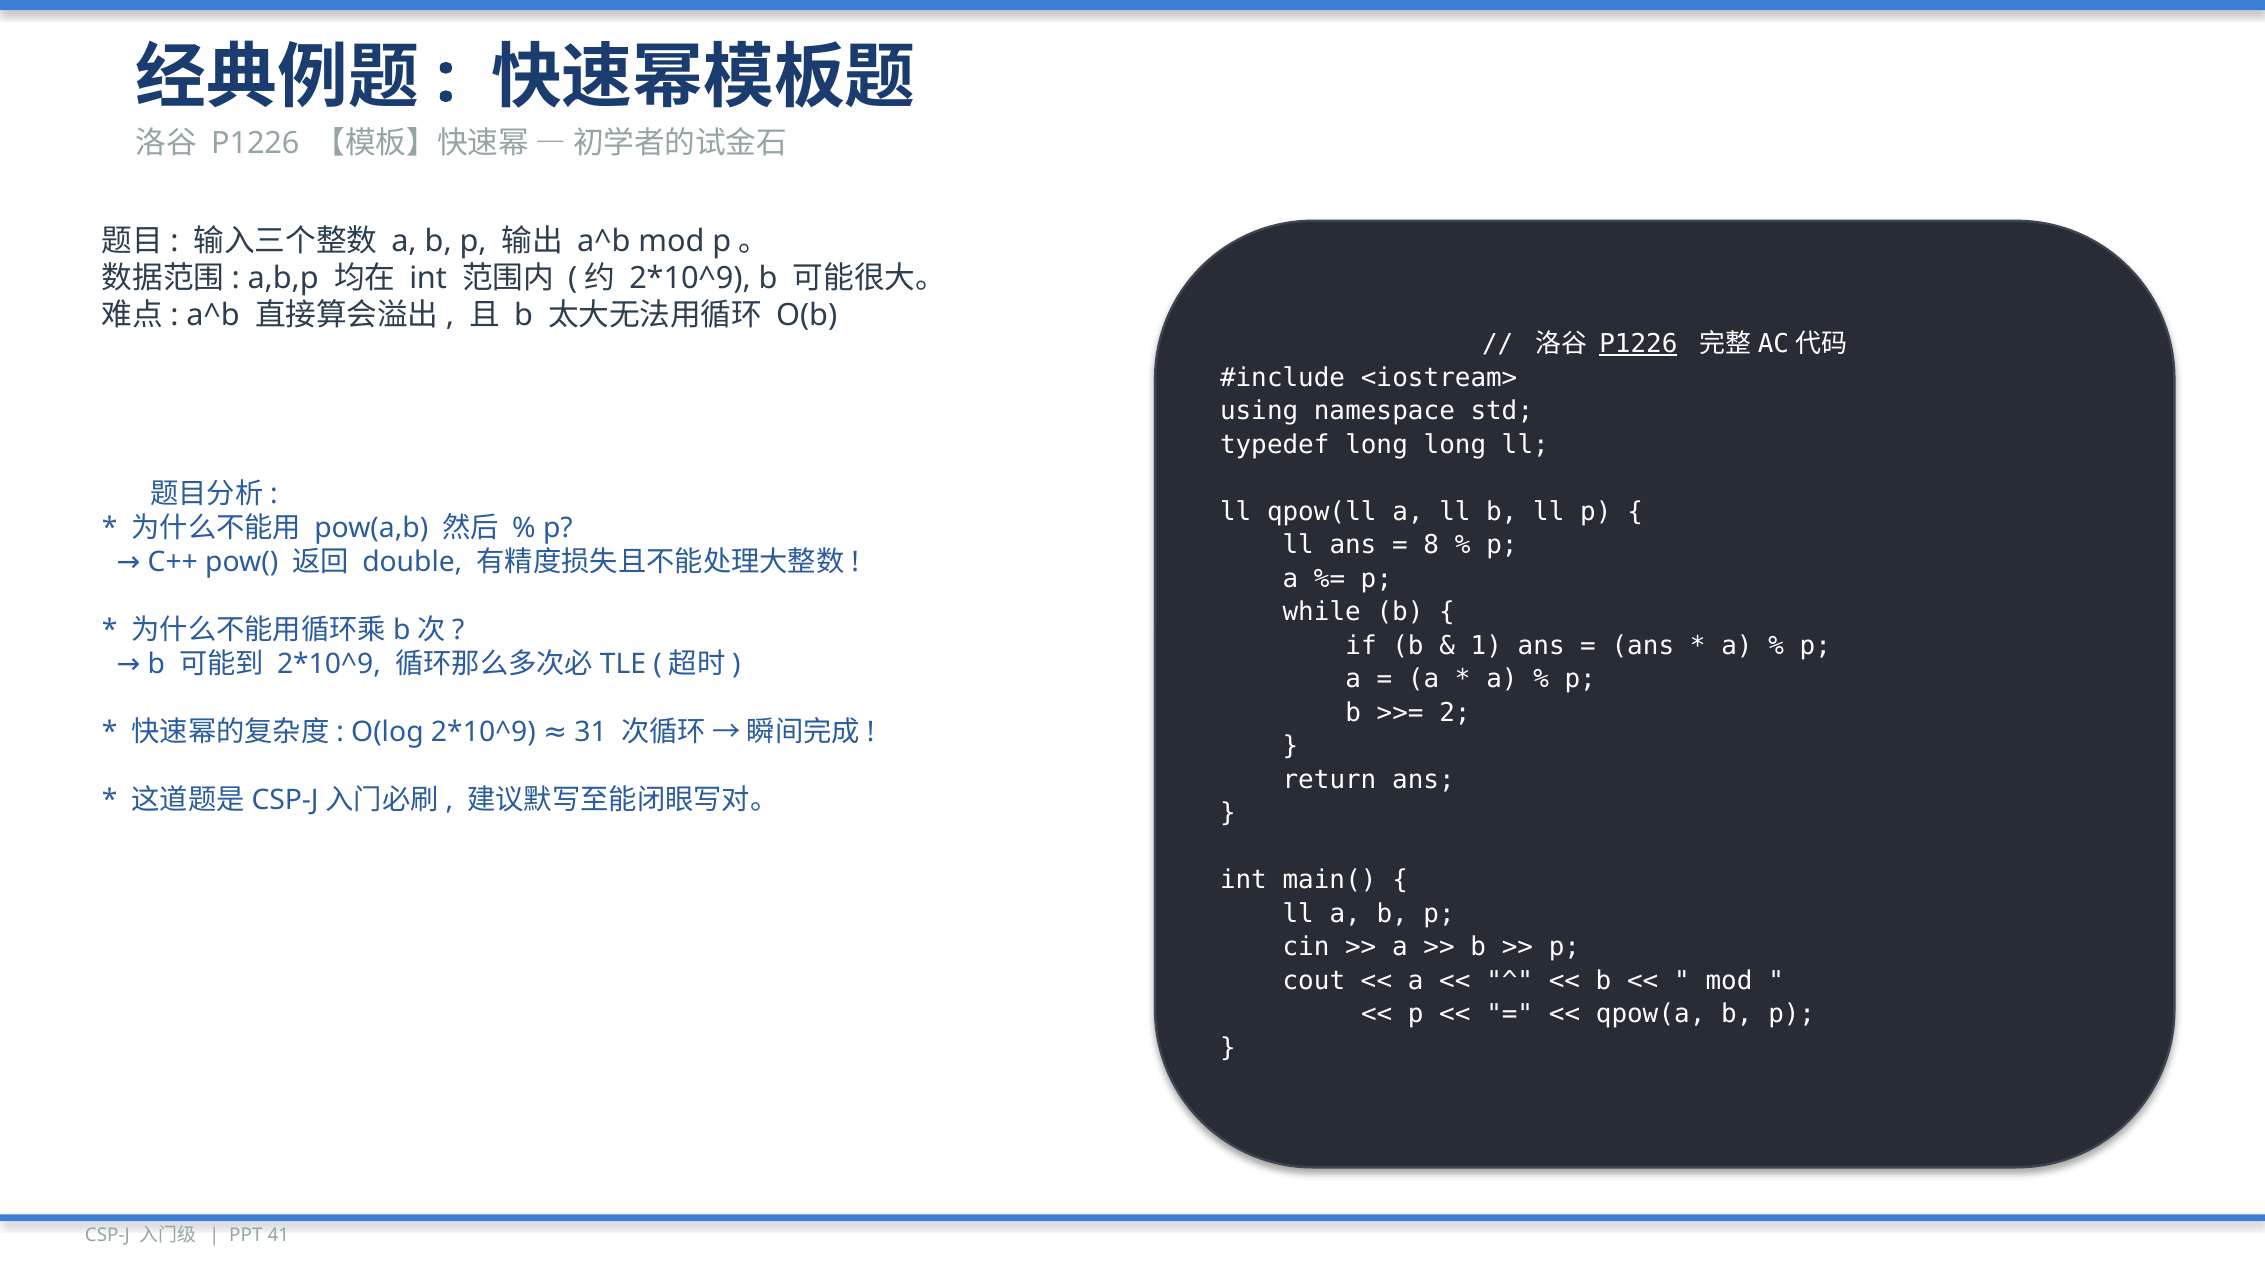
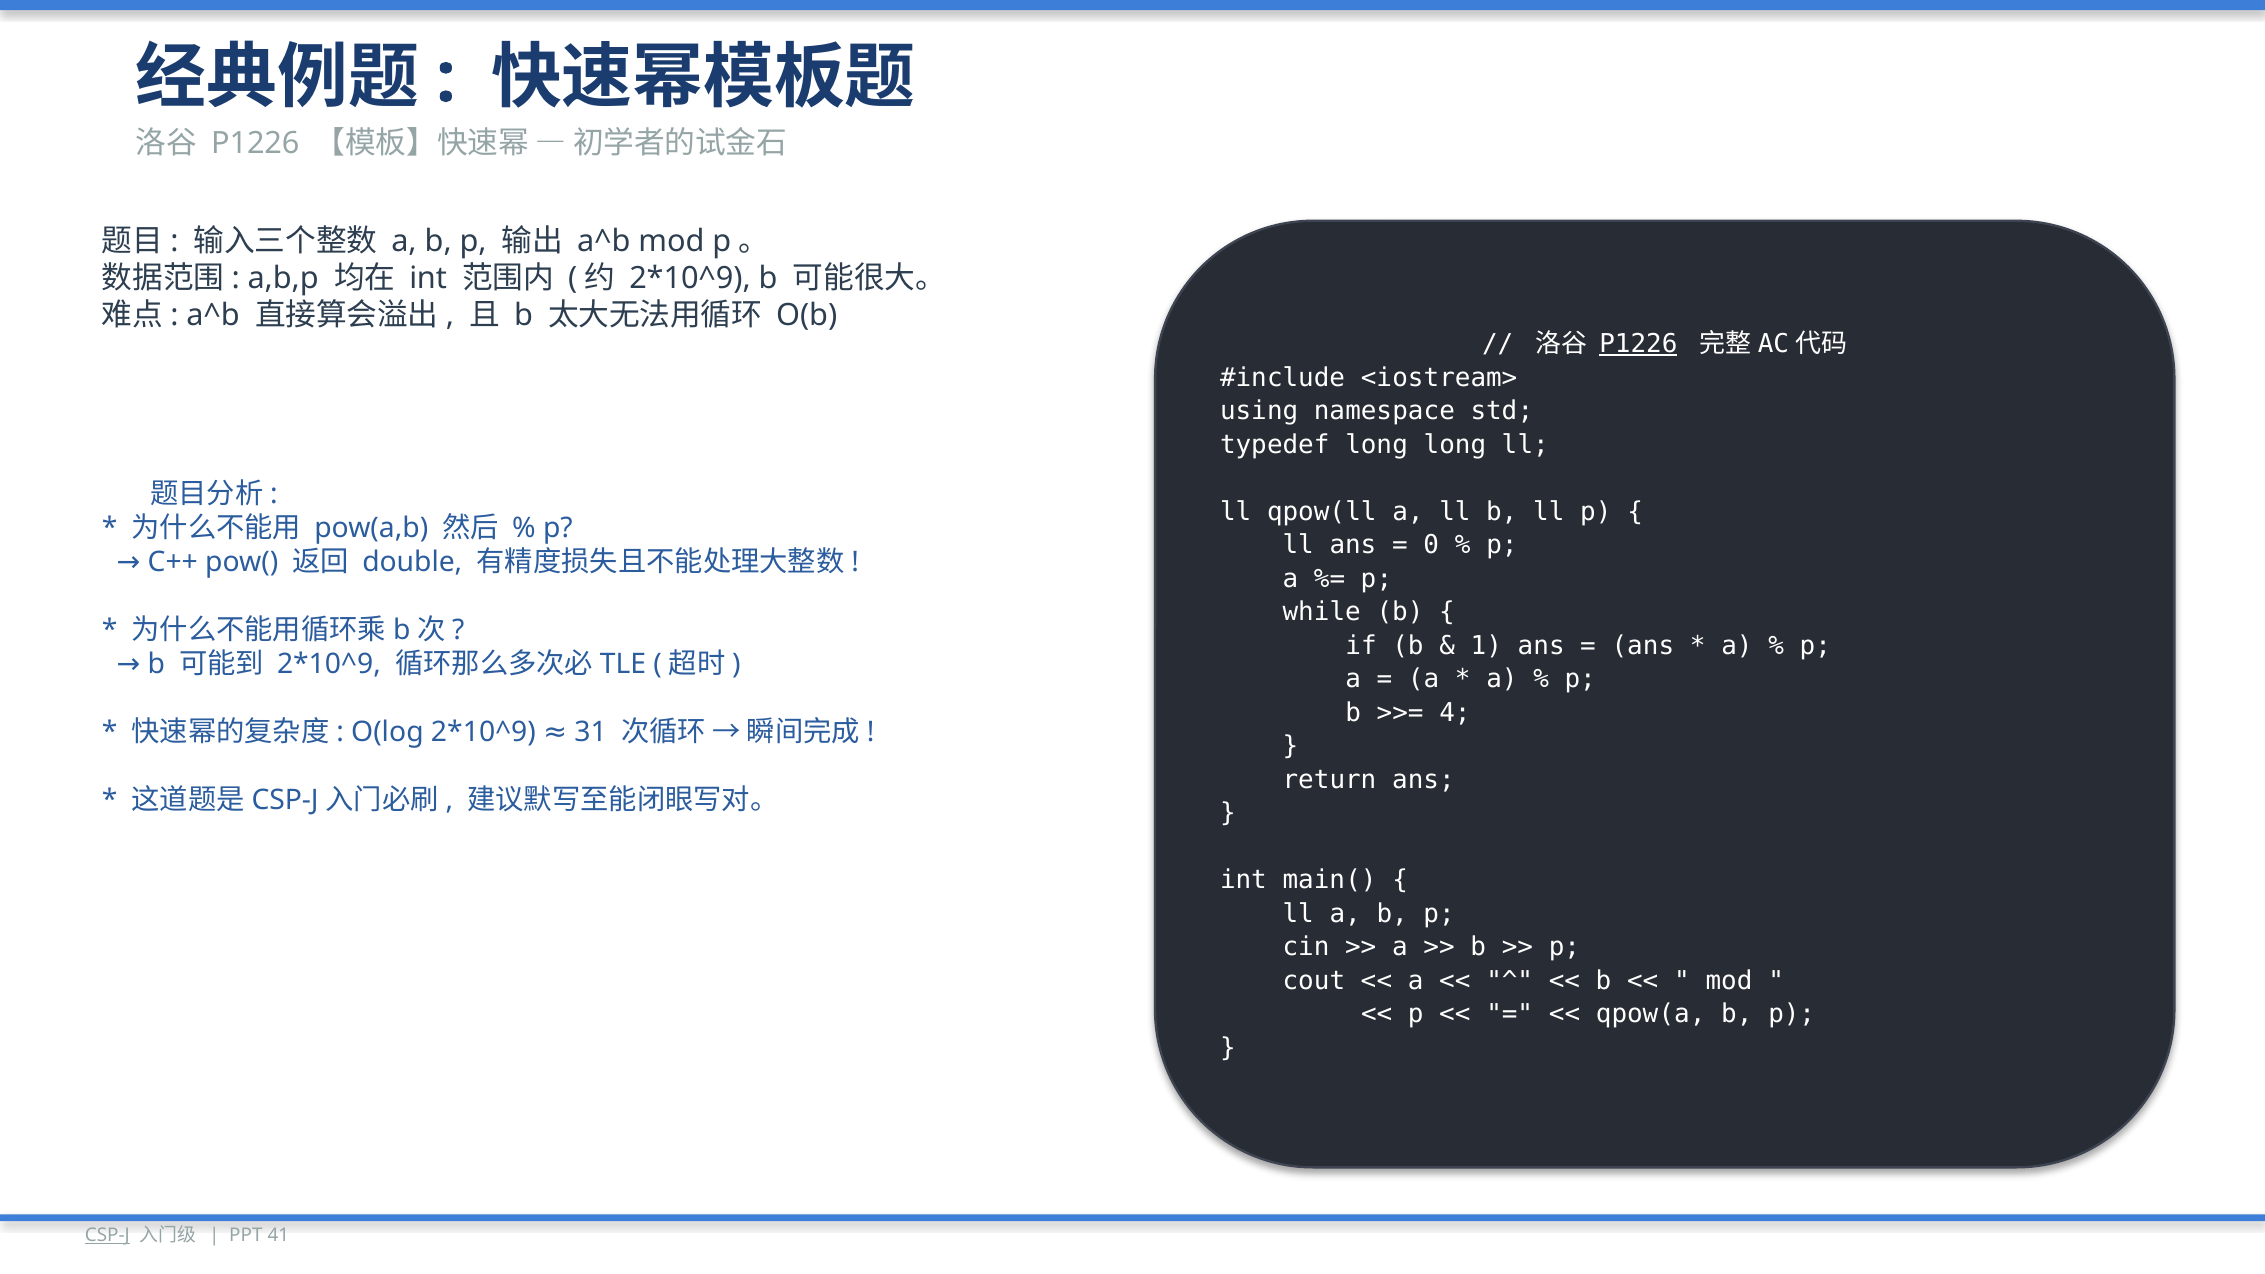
8: 8 -> 0
2: 2 -> 4
CSP-J underline: none -> present
